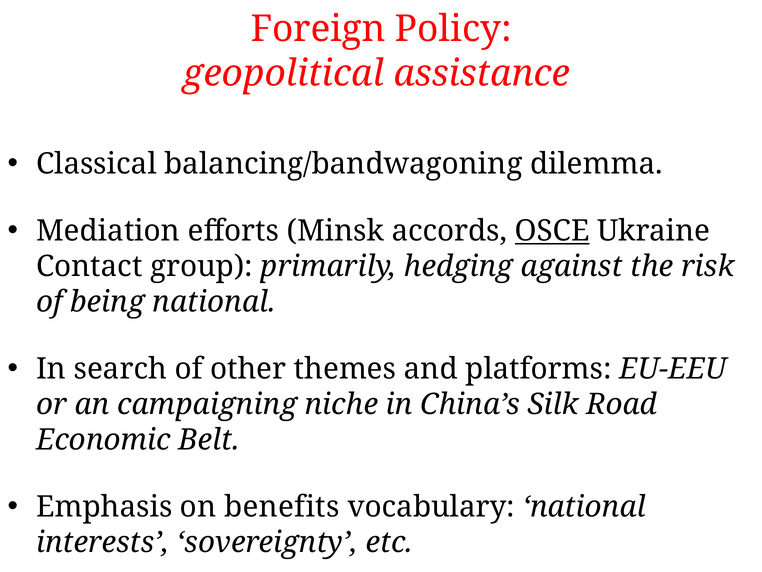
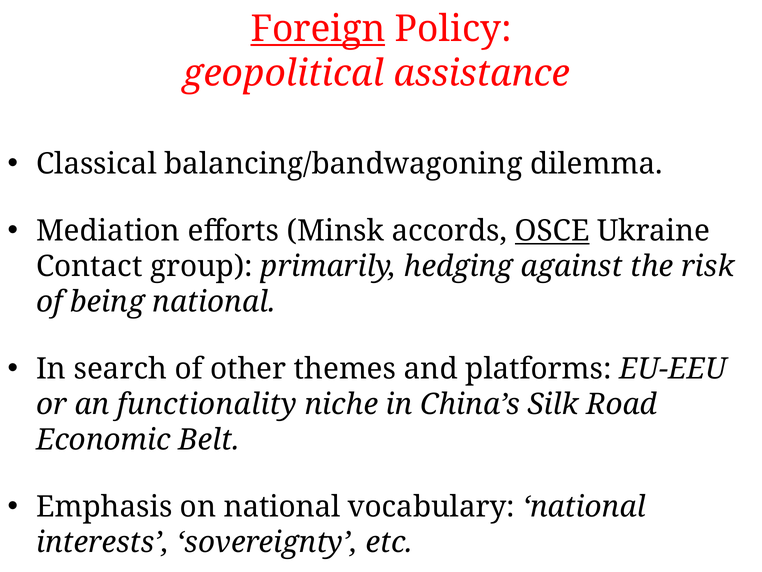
Foreign underline: none -> present
campaigning: campaigning -> functionality
on benefits: benefits -> national
